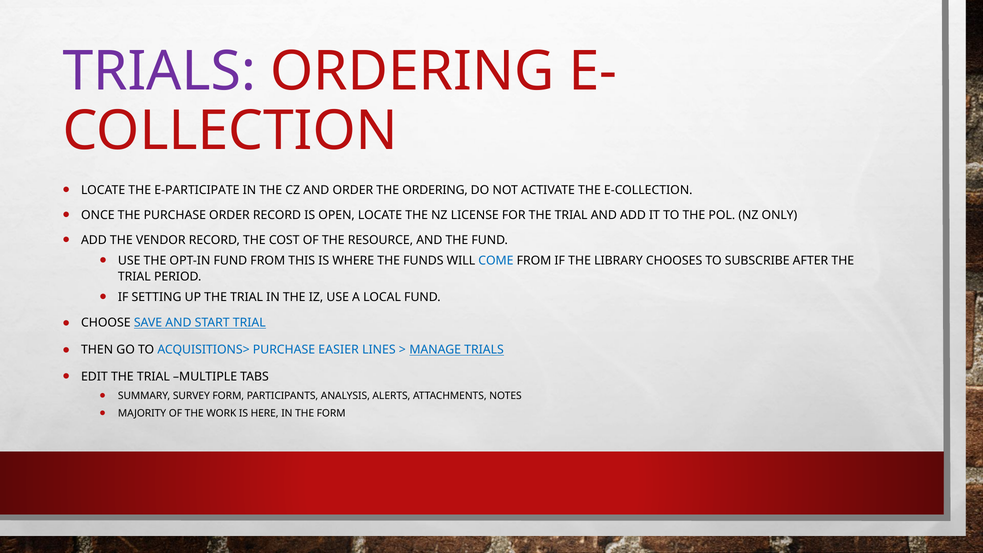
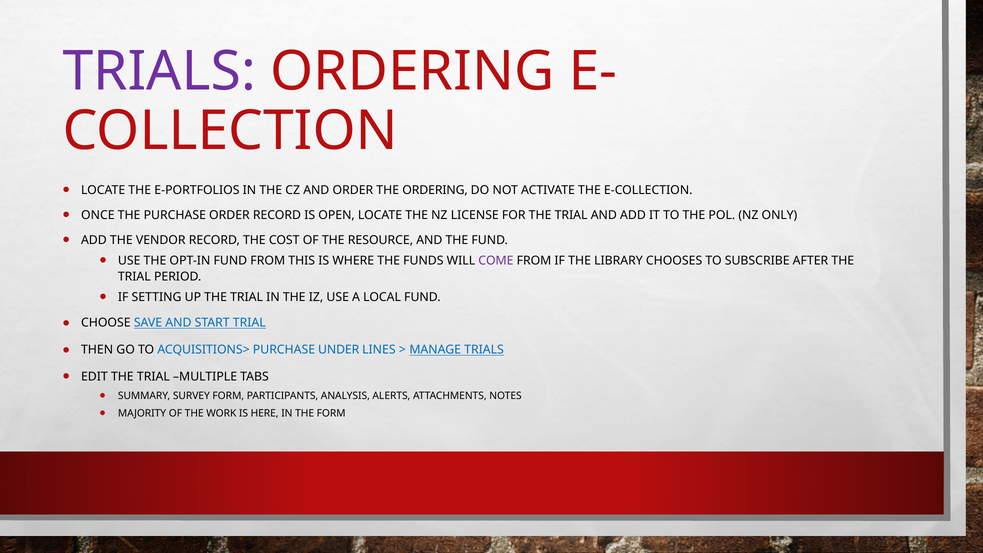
E-PARTICIPATE: E-PARTICIPATE -> E-PORTFOLIOS
COME colour: blue -> purple
EASIER: EASIER -> UNDER
